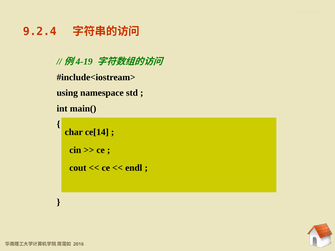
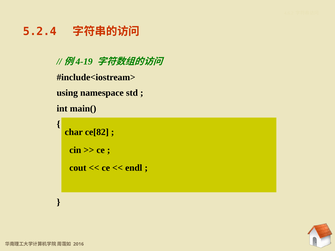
9.2.4: 9.2.4 -> 5.2.4
ce[14: ce[14 -> ce[82
